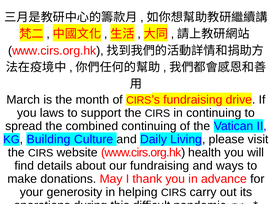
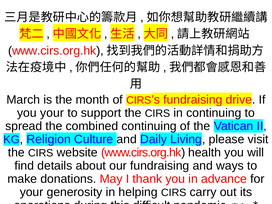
you laws: laws -> your
Building: Building -> Religion
